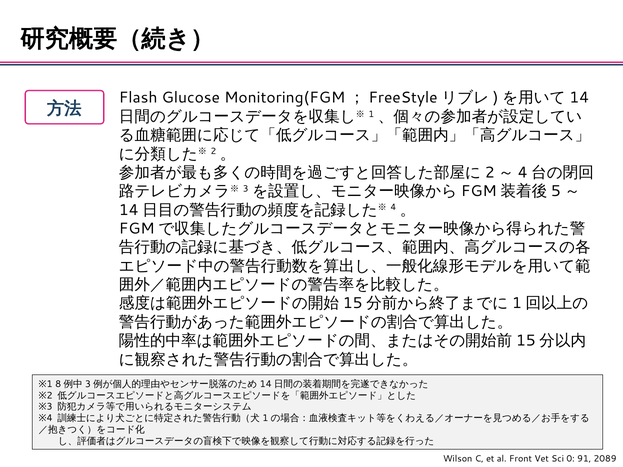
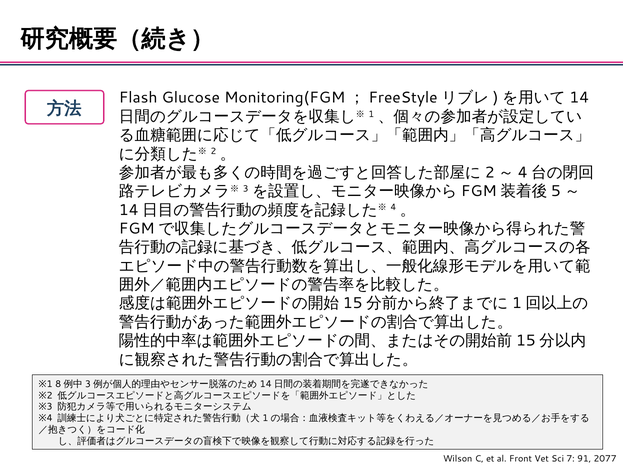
0: 0 -> 7
2089: 2089 -> 2077
